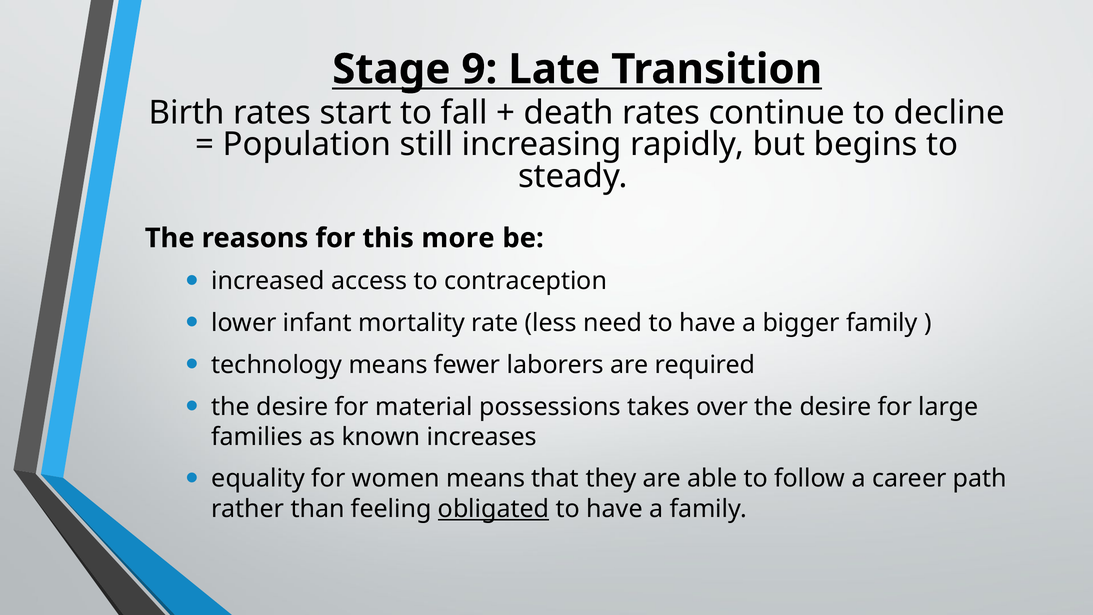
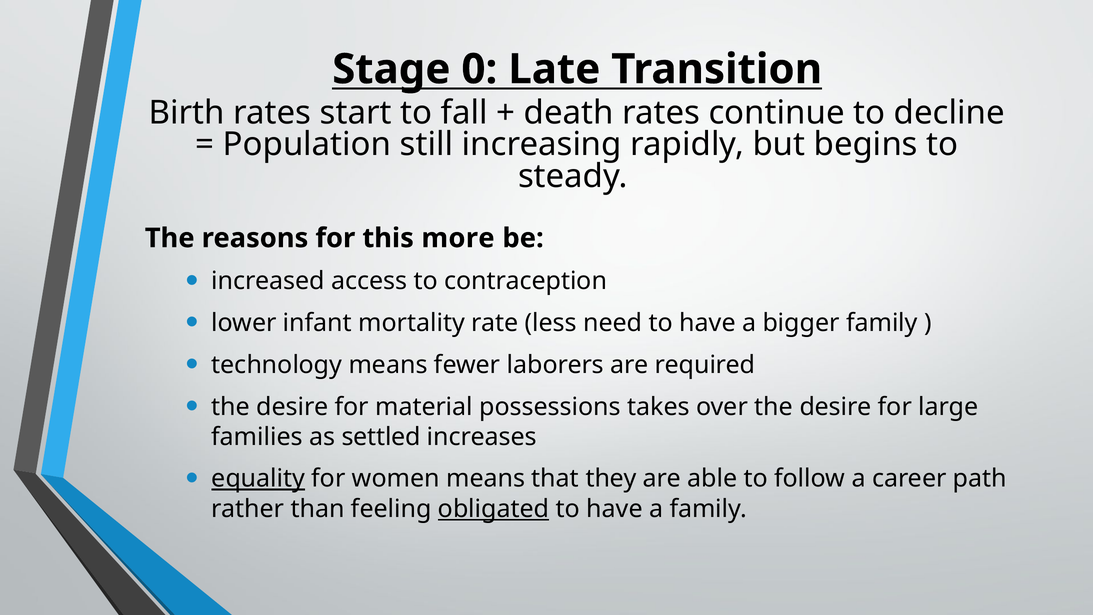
9: 9 -> 0
known: known -> settled
equality underline: none -> present
